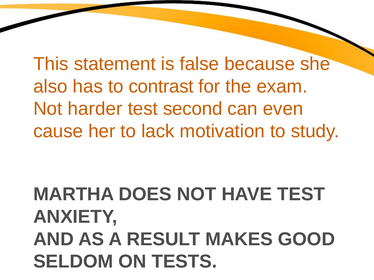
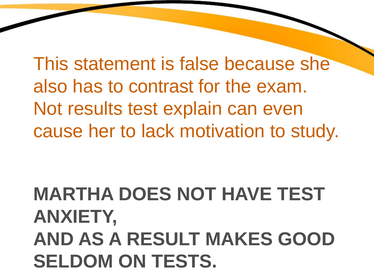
harder: harder -> results
second: second -> explain
